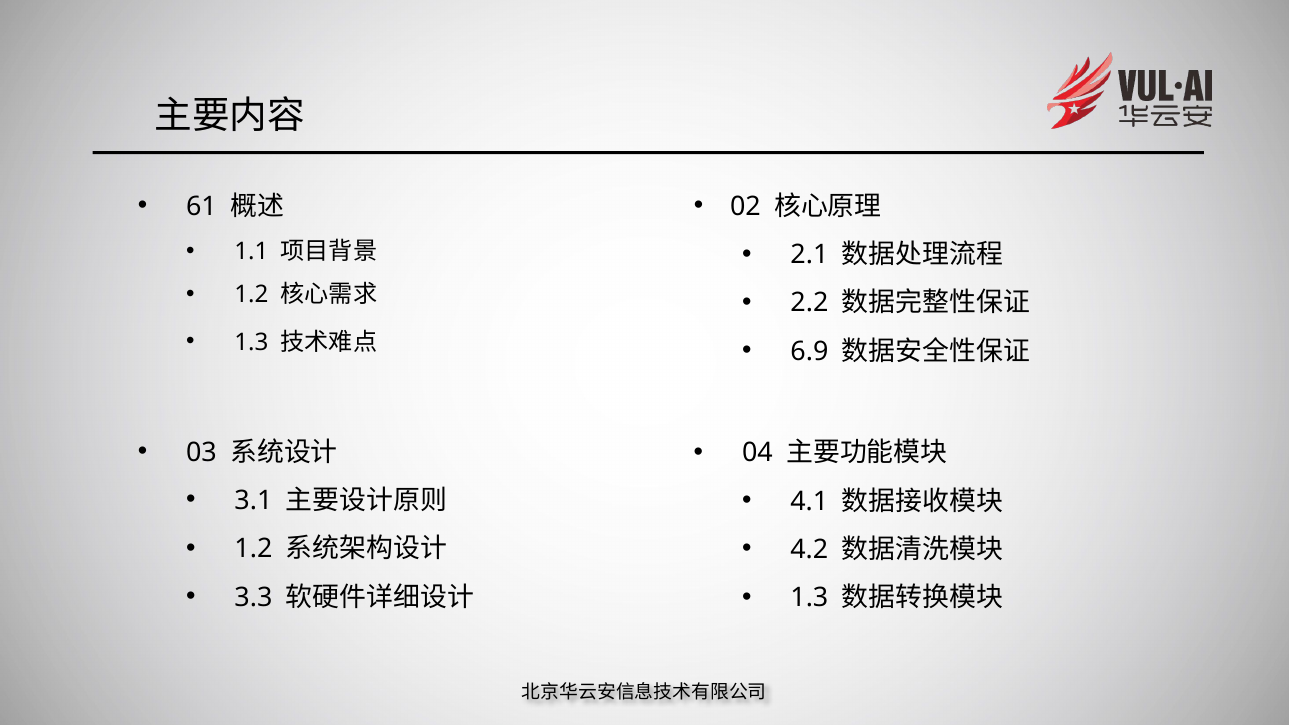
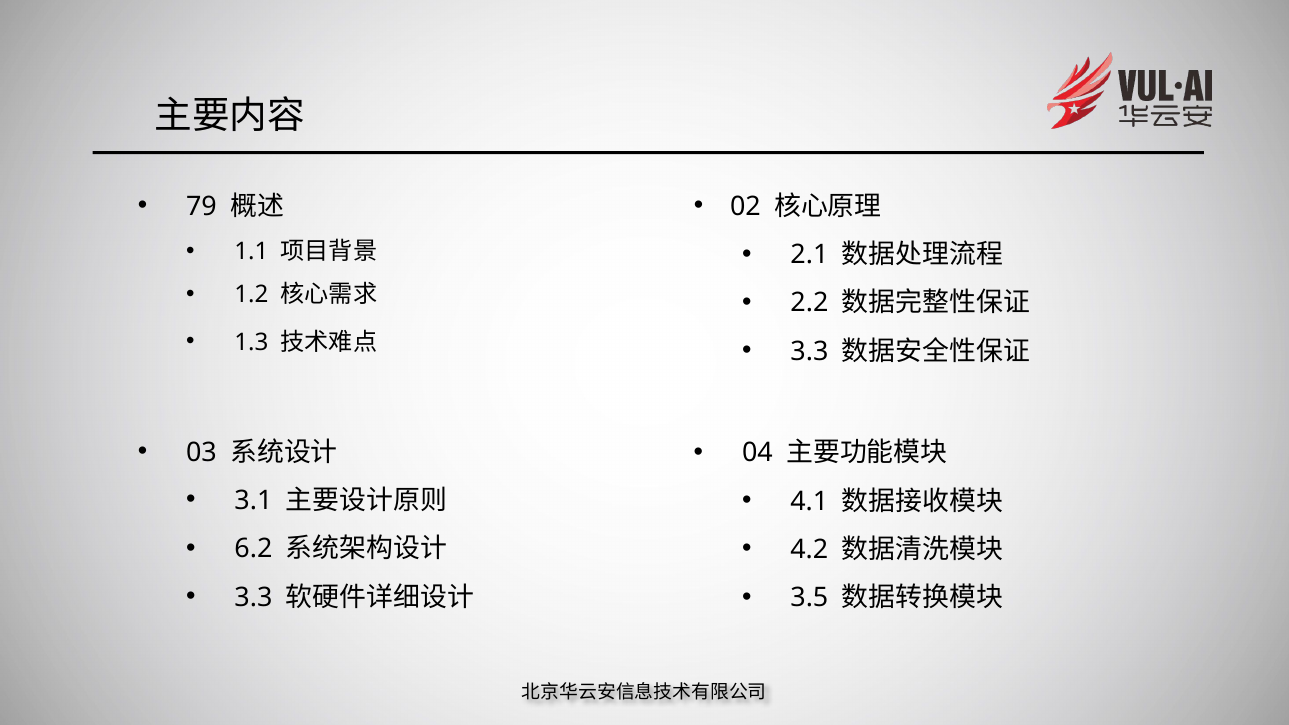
61: 61 -> 79
6.9 at (809, 351): 6.9 -> 3.3
1.2 at (253, 549): 1.2 -> 6.2
1.3 at (809, 598): 1.3 -> 3.5
